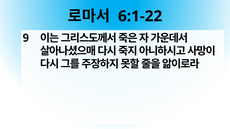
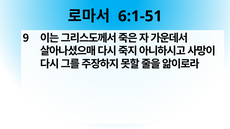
6:1-22: 6:1-22 -> 6:1-51
